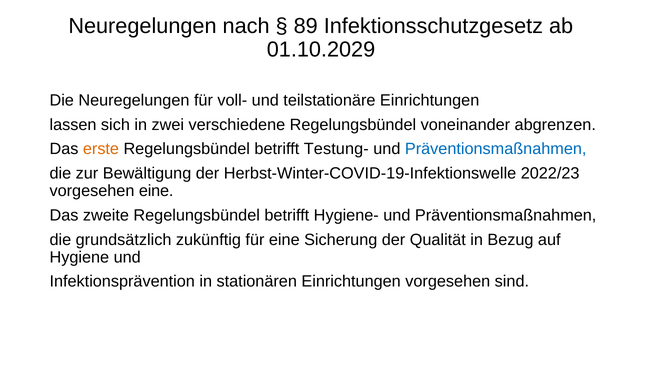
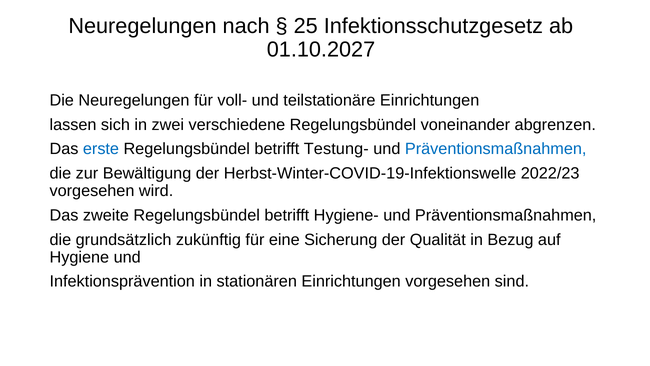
89: 89 -> 25
01.10.2029: 01.10.2029 -> 01.10.2027
erste colour: orange -> blue
vorgesehen eine: eine -> wird
